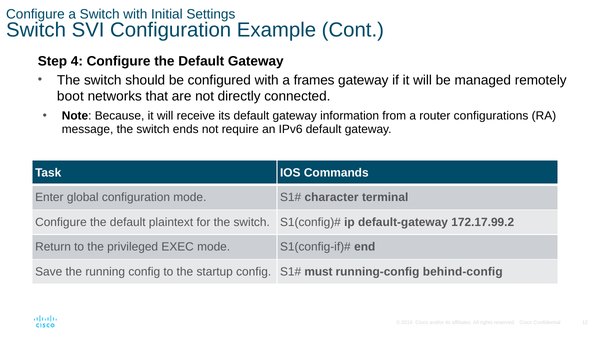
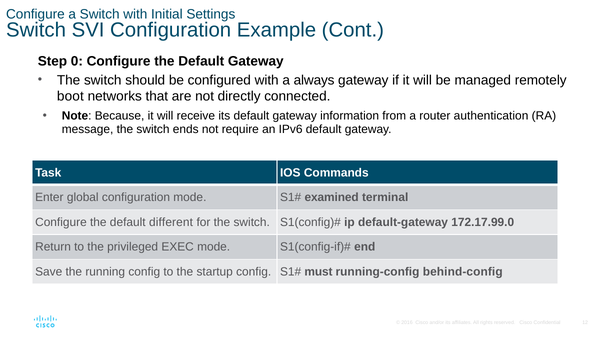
4: 4 -> 0
frames: frames -> always
configurations: configurations -> authentication
character: character -> examined
plaintext: plaintext -> different
172.17.99.2: 172.17.99.2 -> 172.17.99.0
